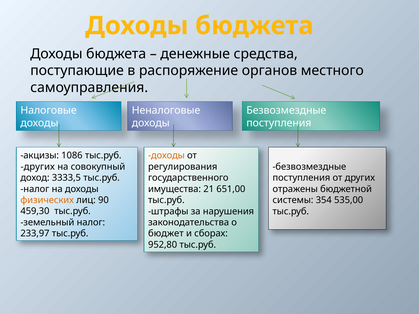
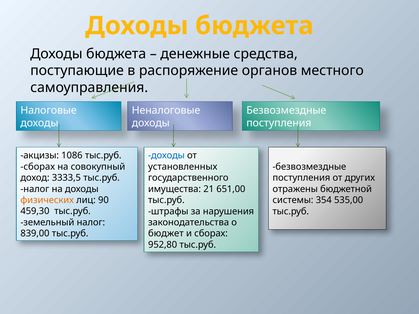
доходы at (166, 156) colour: orange -> blue
других at (38, 167): других -> сборах
регулирования: регулирования -> установленных
233,97: 233,97 -> 839,00
